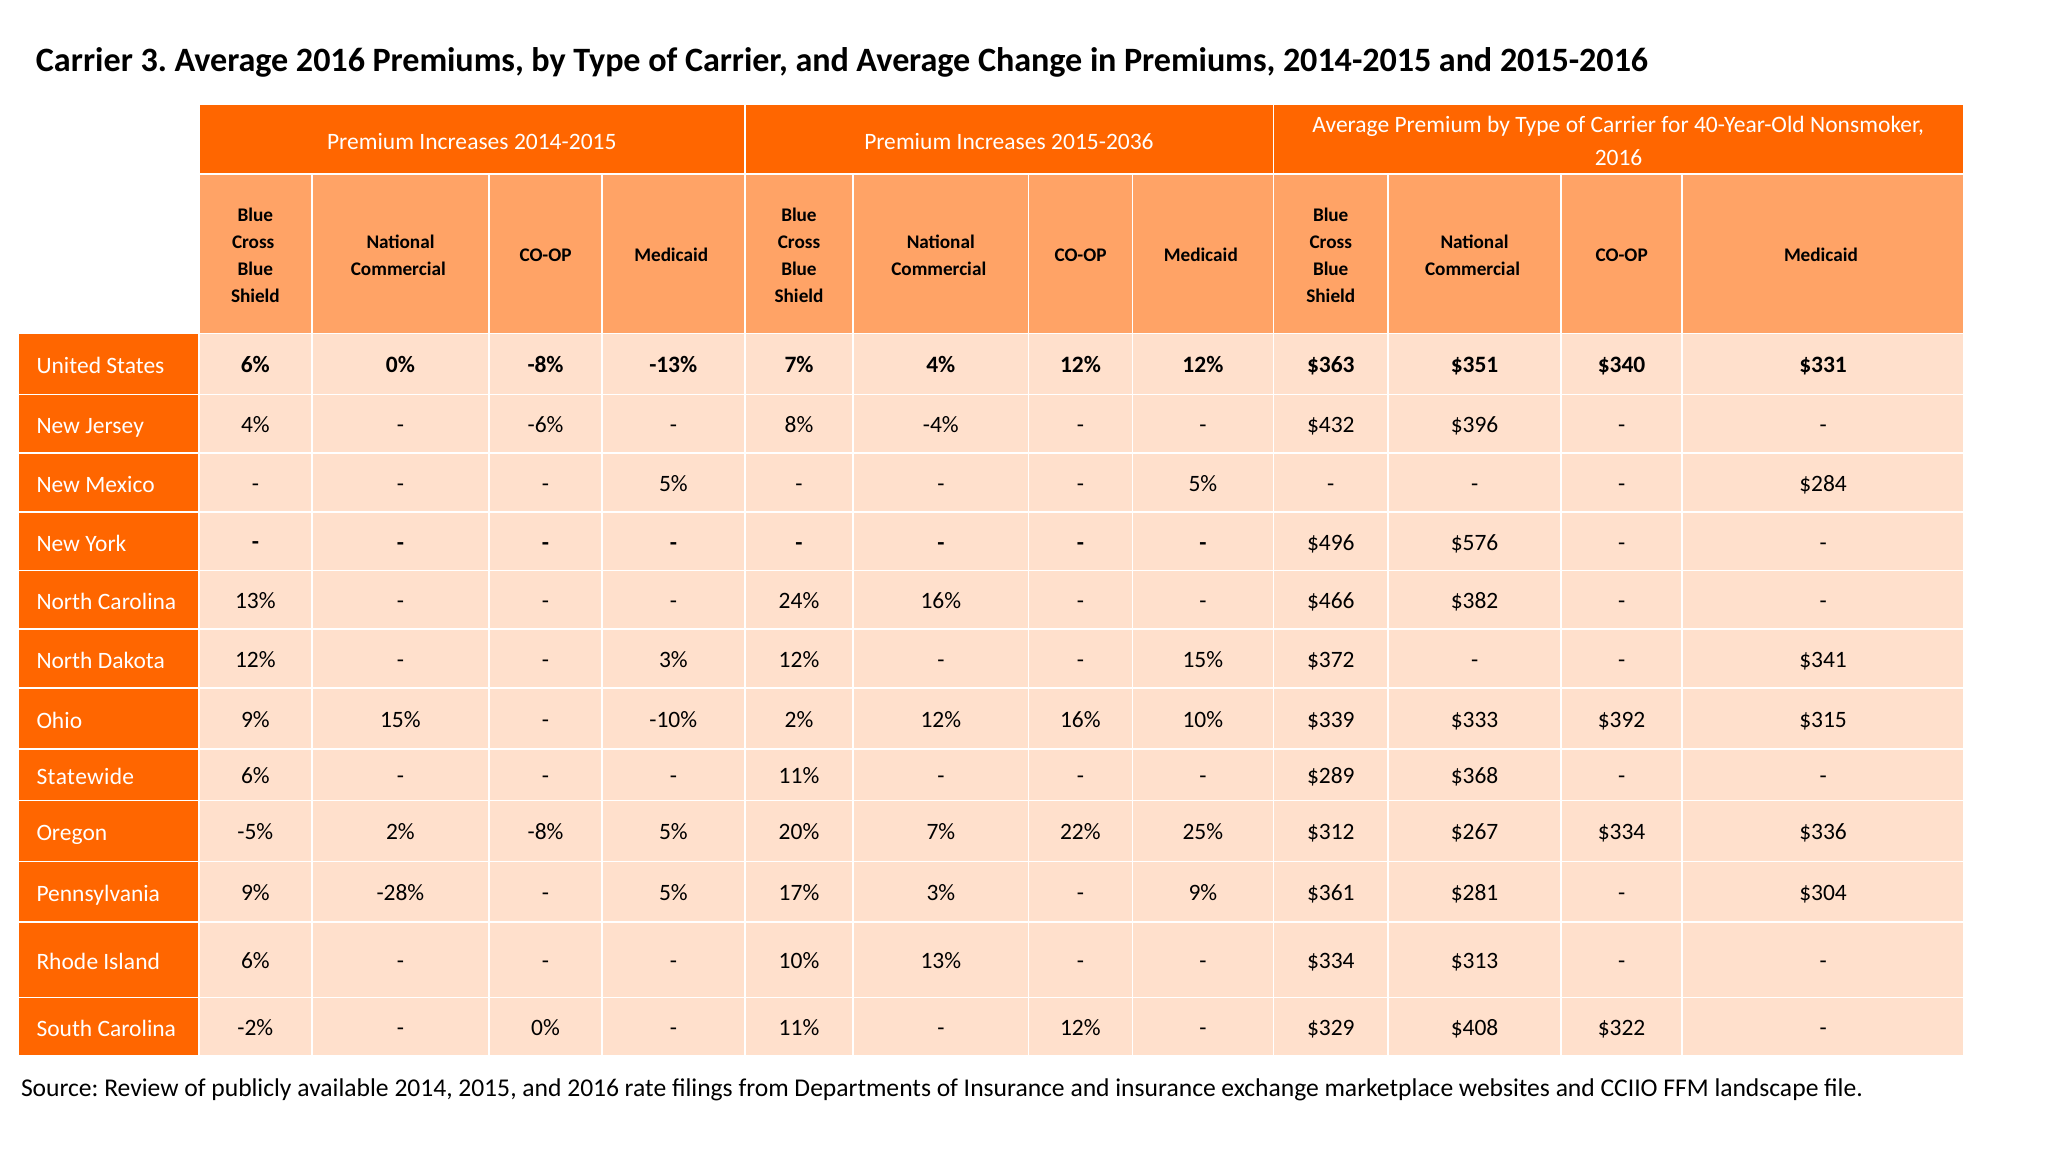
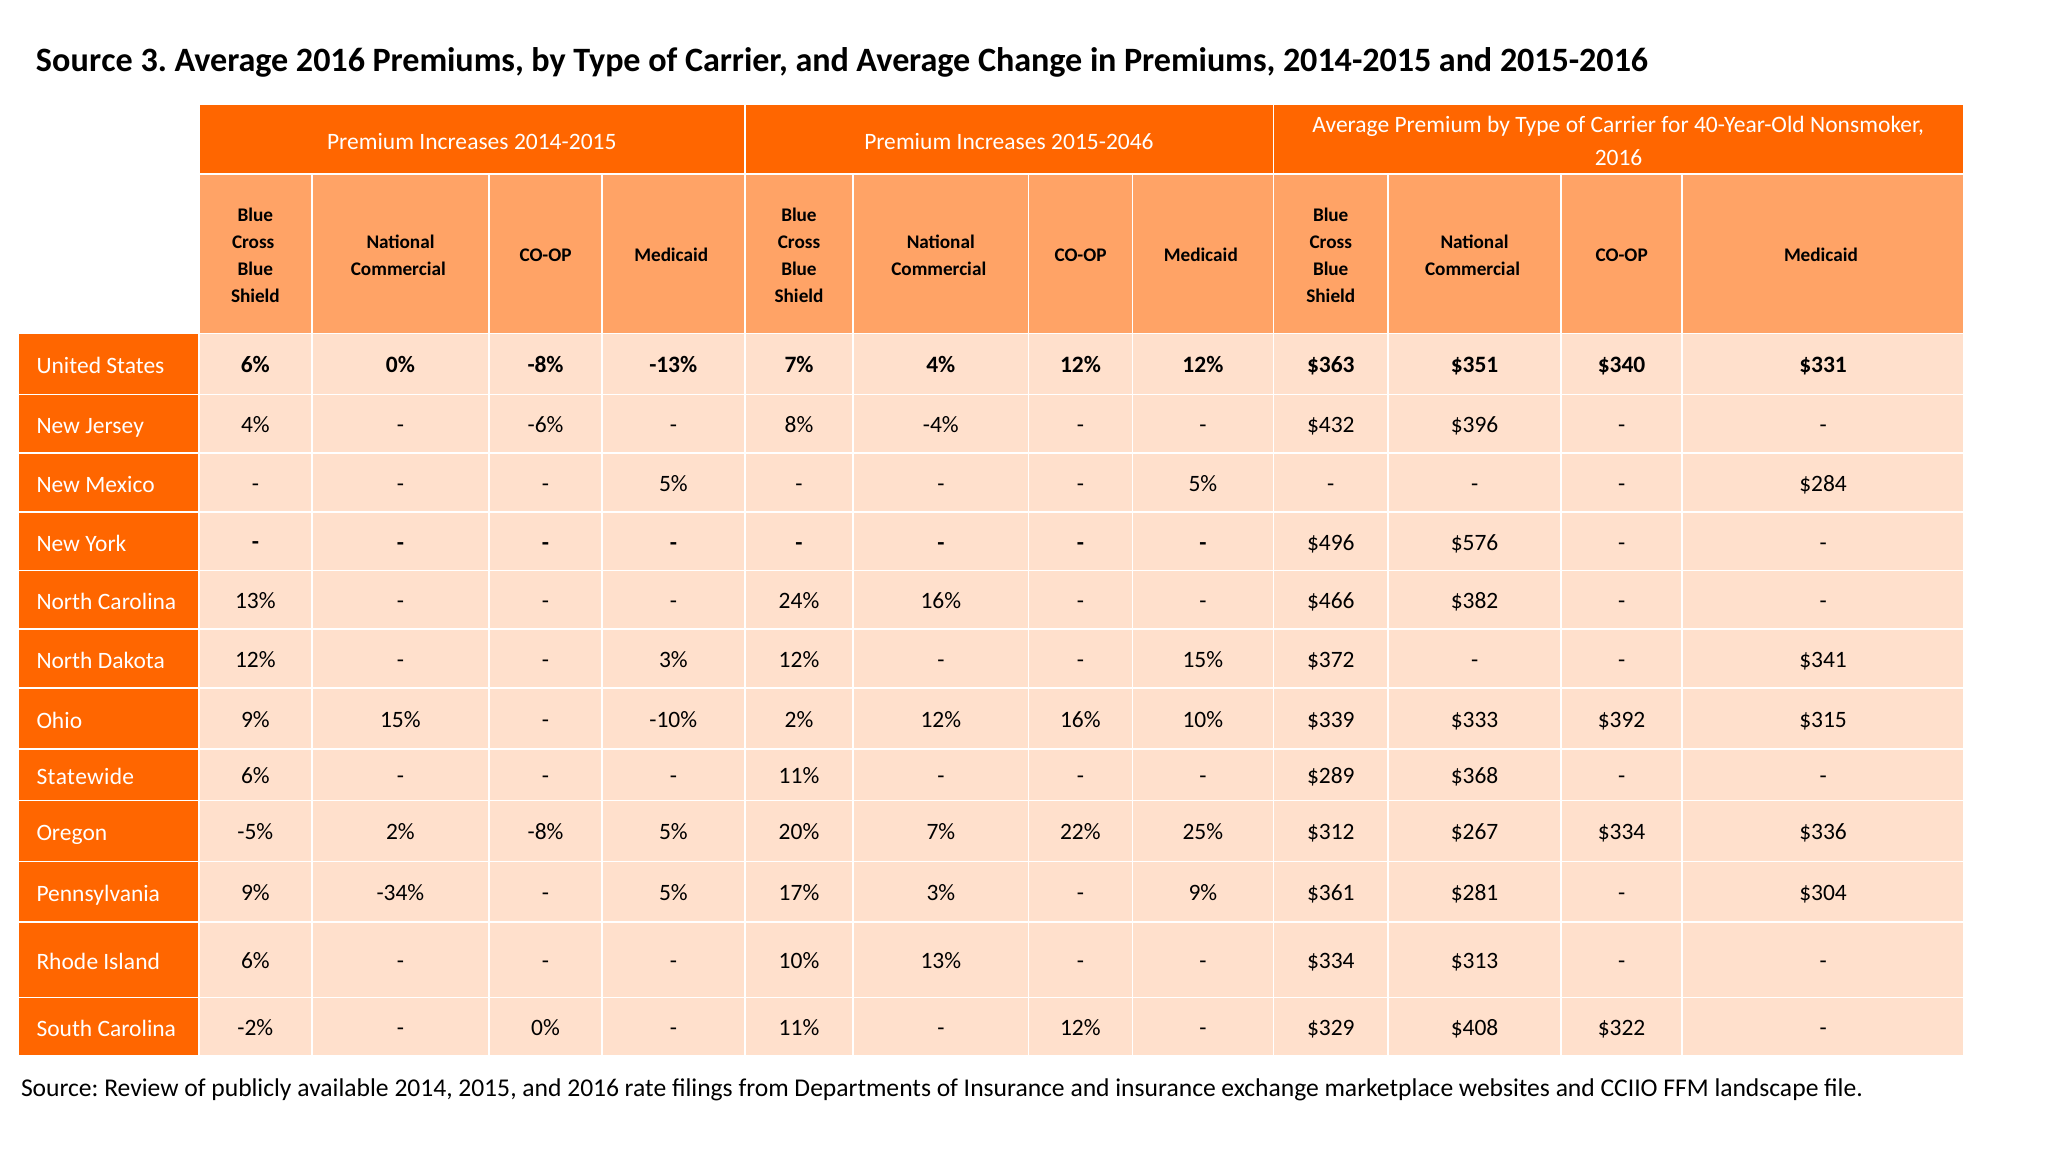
Carrier at (84, 60): Carrier -> Source
2015-2036: 2015-2036 -> 2015-2046
-28%: -28% -> -34%
